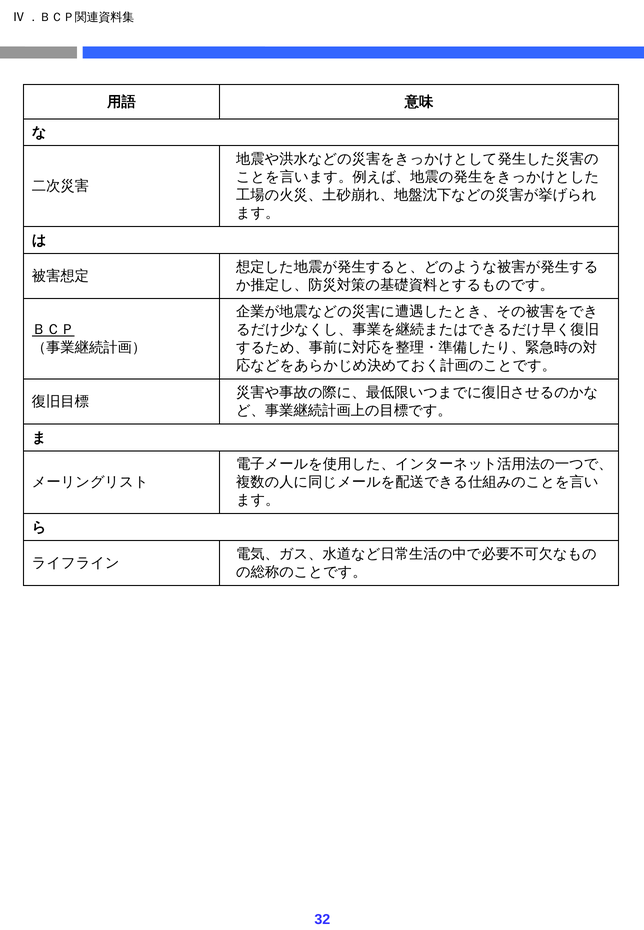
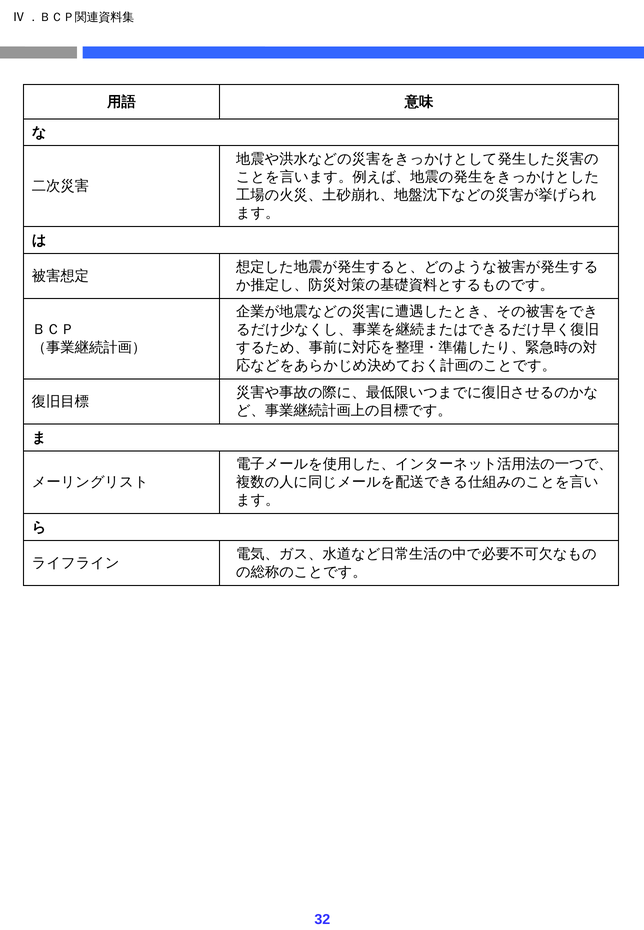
ＢＣＰ underline: present -> none
